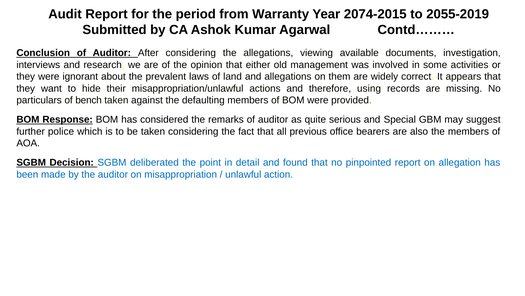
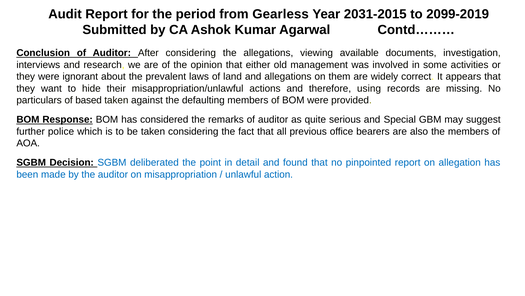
Warranty: Warranty -> Gearless
2074-2015: 2074-2015 -> 2031-2015
2055-2019: 2055-2019 -> 2099-2019
bench: bench -> based
